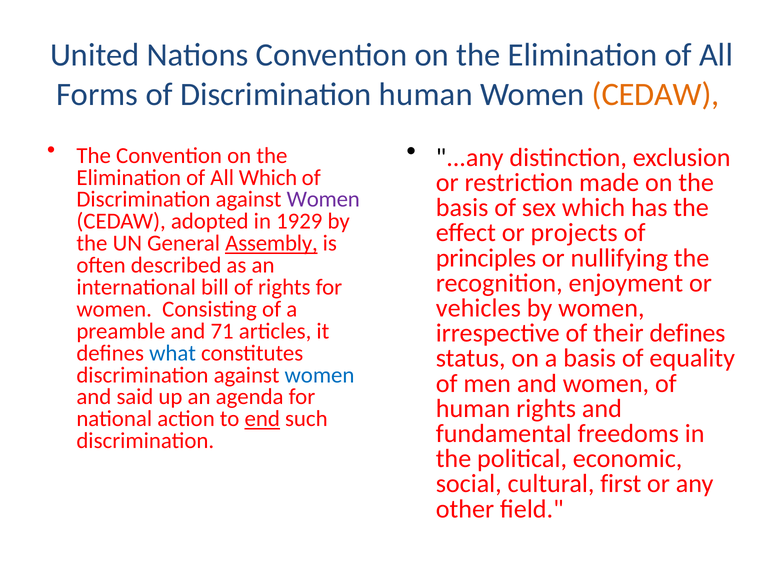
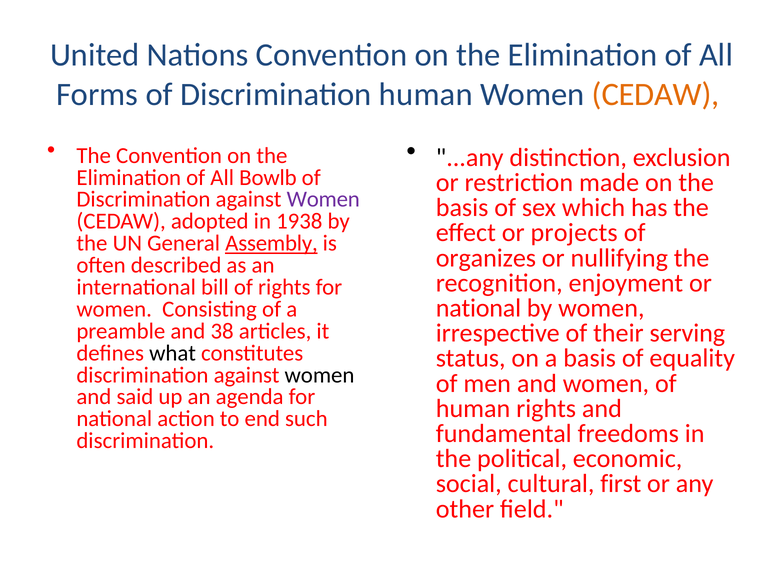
All Which: Which -> Bowlb
1929: 1929 -> 1938
principles: principles -> organizes
vehicles at (478, 308): vehicles -> national
71: 71 -> 38
their defines: defines -> serving
what colour: blue -> black
women at (320, 375) colour: blue -> black
end underline: present -> none
